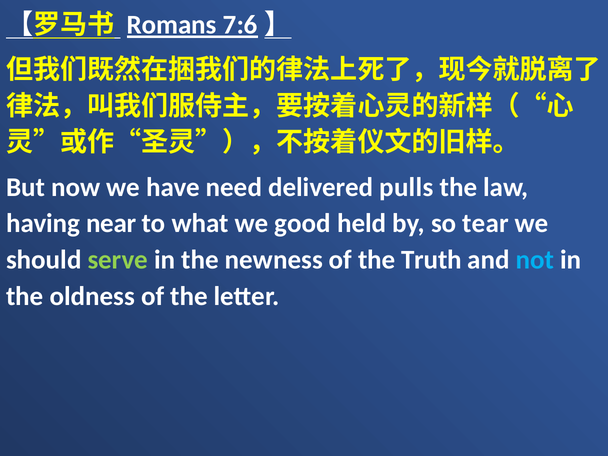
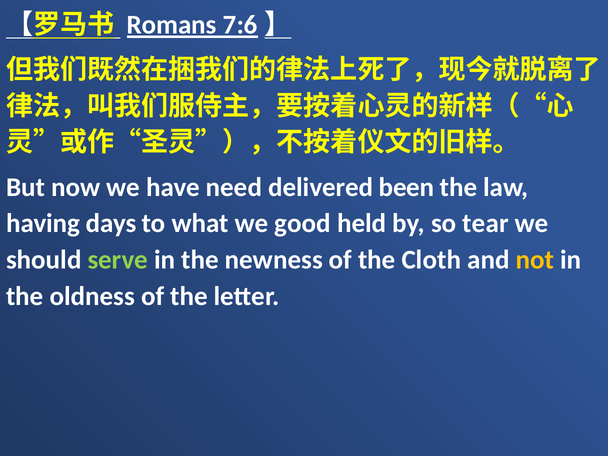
pulls: pulls -> been
near: near -> days
Truth: Truth -> Cloth
not colour: light blue -> yellow
